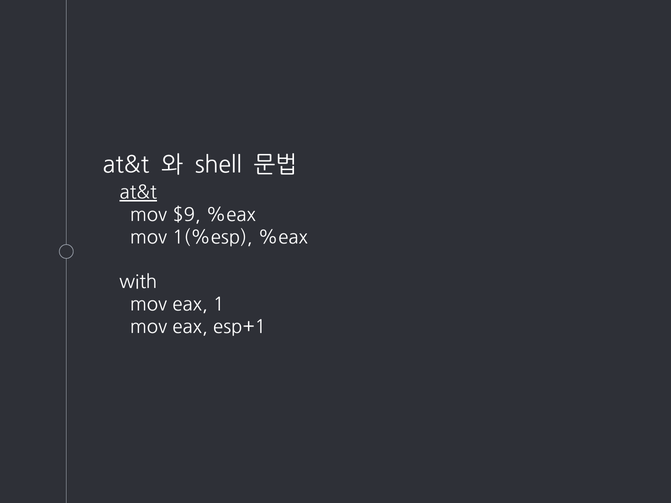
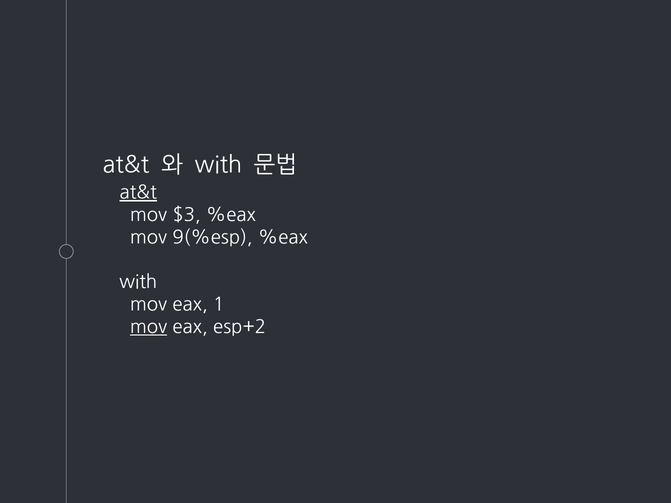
shell at (218, 165): shell -> with
$9: $9 -> $3
1(%esp: 1(%esp -> 9(%esp
mov at (149, 327) underline: none -> present
esp+1: esp+1 -> esp+2
